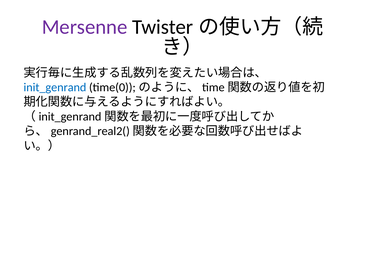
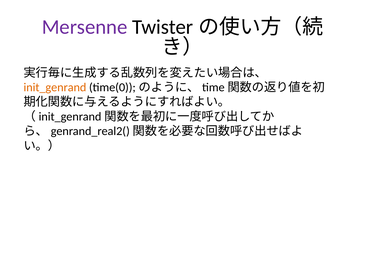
init_genrand colour: blue -> orange
